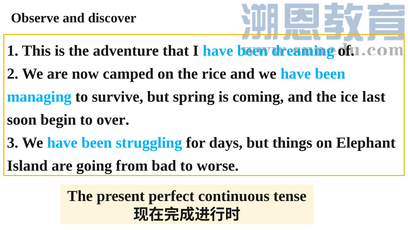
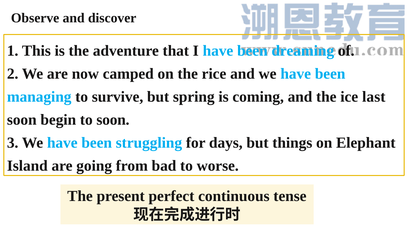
to over: over -> soon
